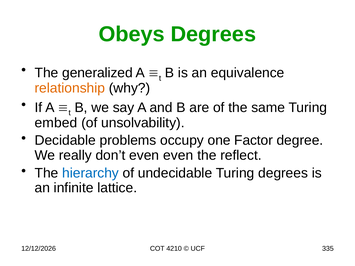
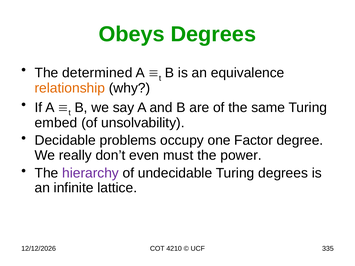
generalized: generalized -> determined
even even: even -> must
reflect: reflect -> power
hierarchy colour: blue -> purple
